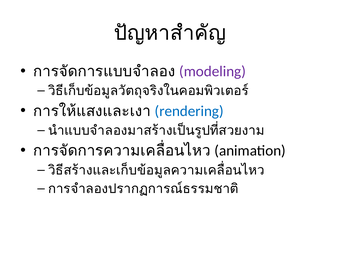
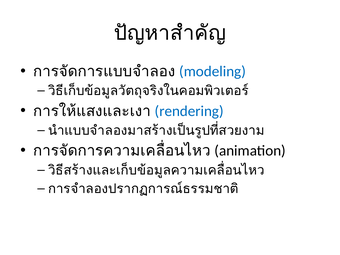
modeling colour: purple -> blue
